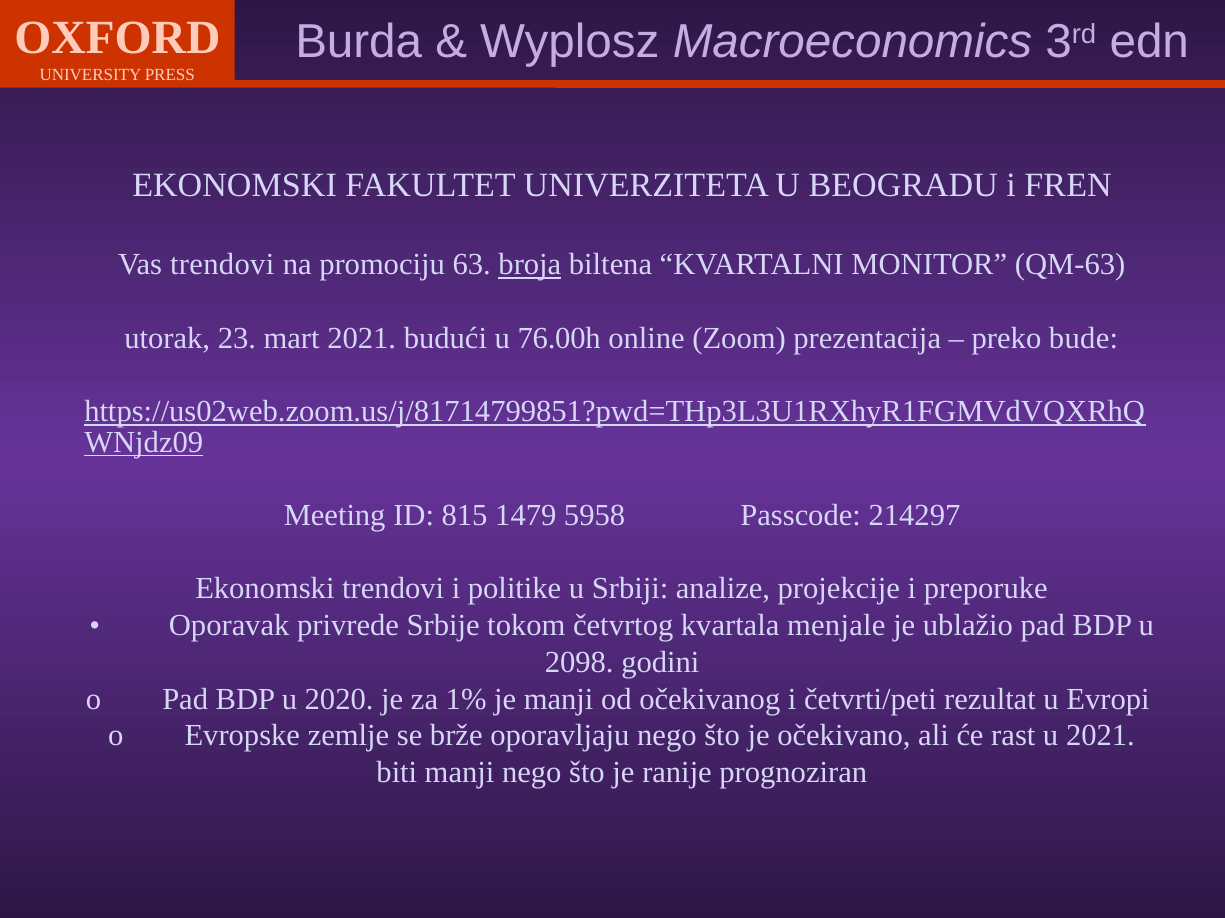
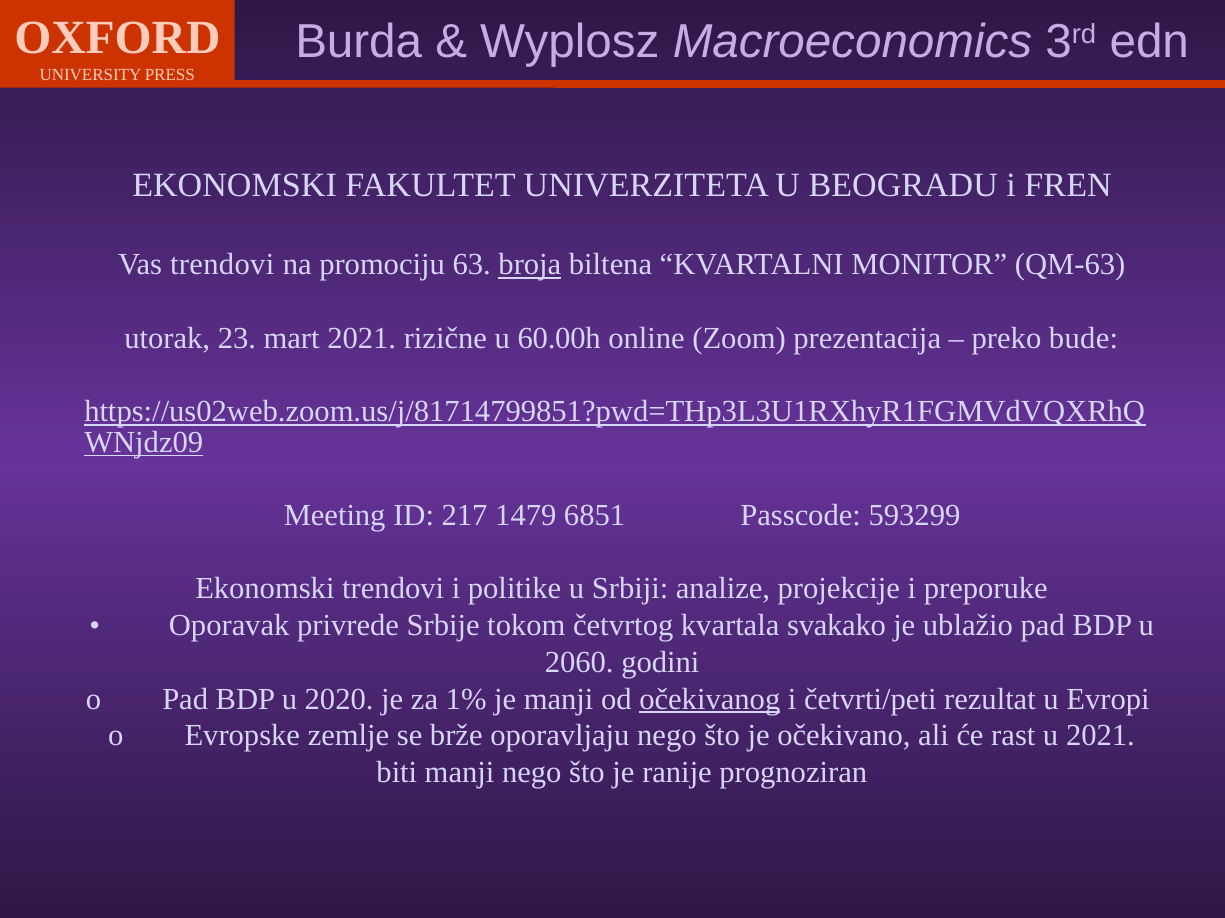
budući: budući -> rizične
76.00h: 76.00h -> 60.00h
815: 815 -> 217
5958: 5958 -> 6851
214297: 214297 -> 593299
menjale: menjale -> svakako
2098: 2098 -> 2060
očekivanog underline: none -> present
